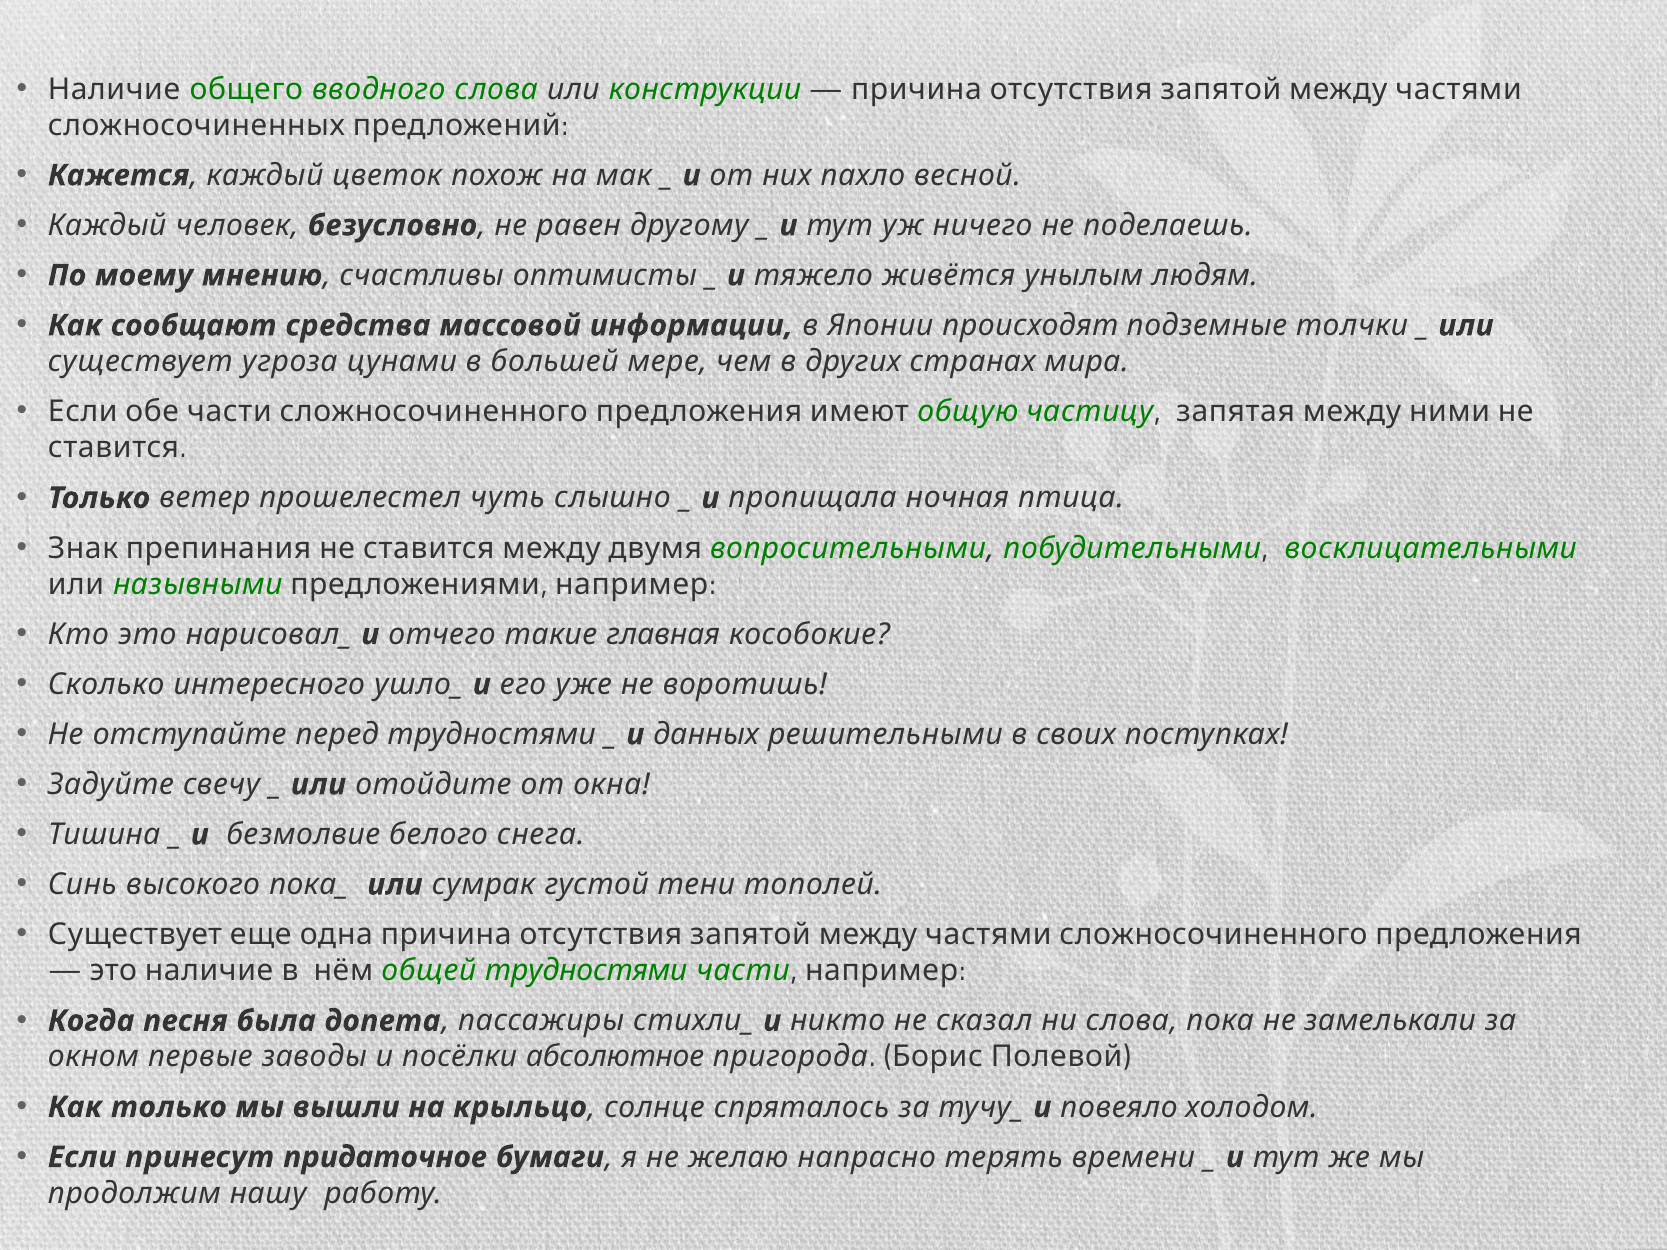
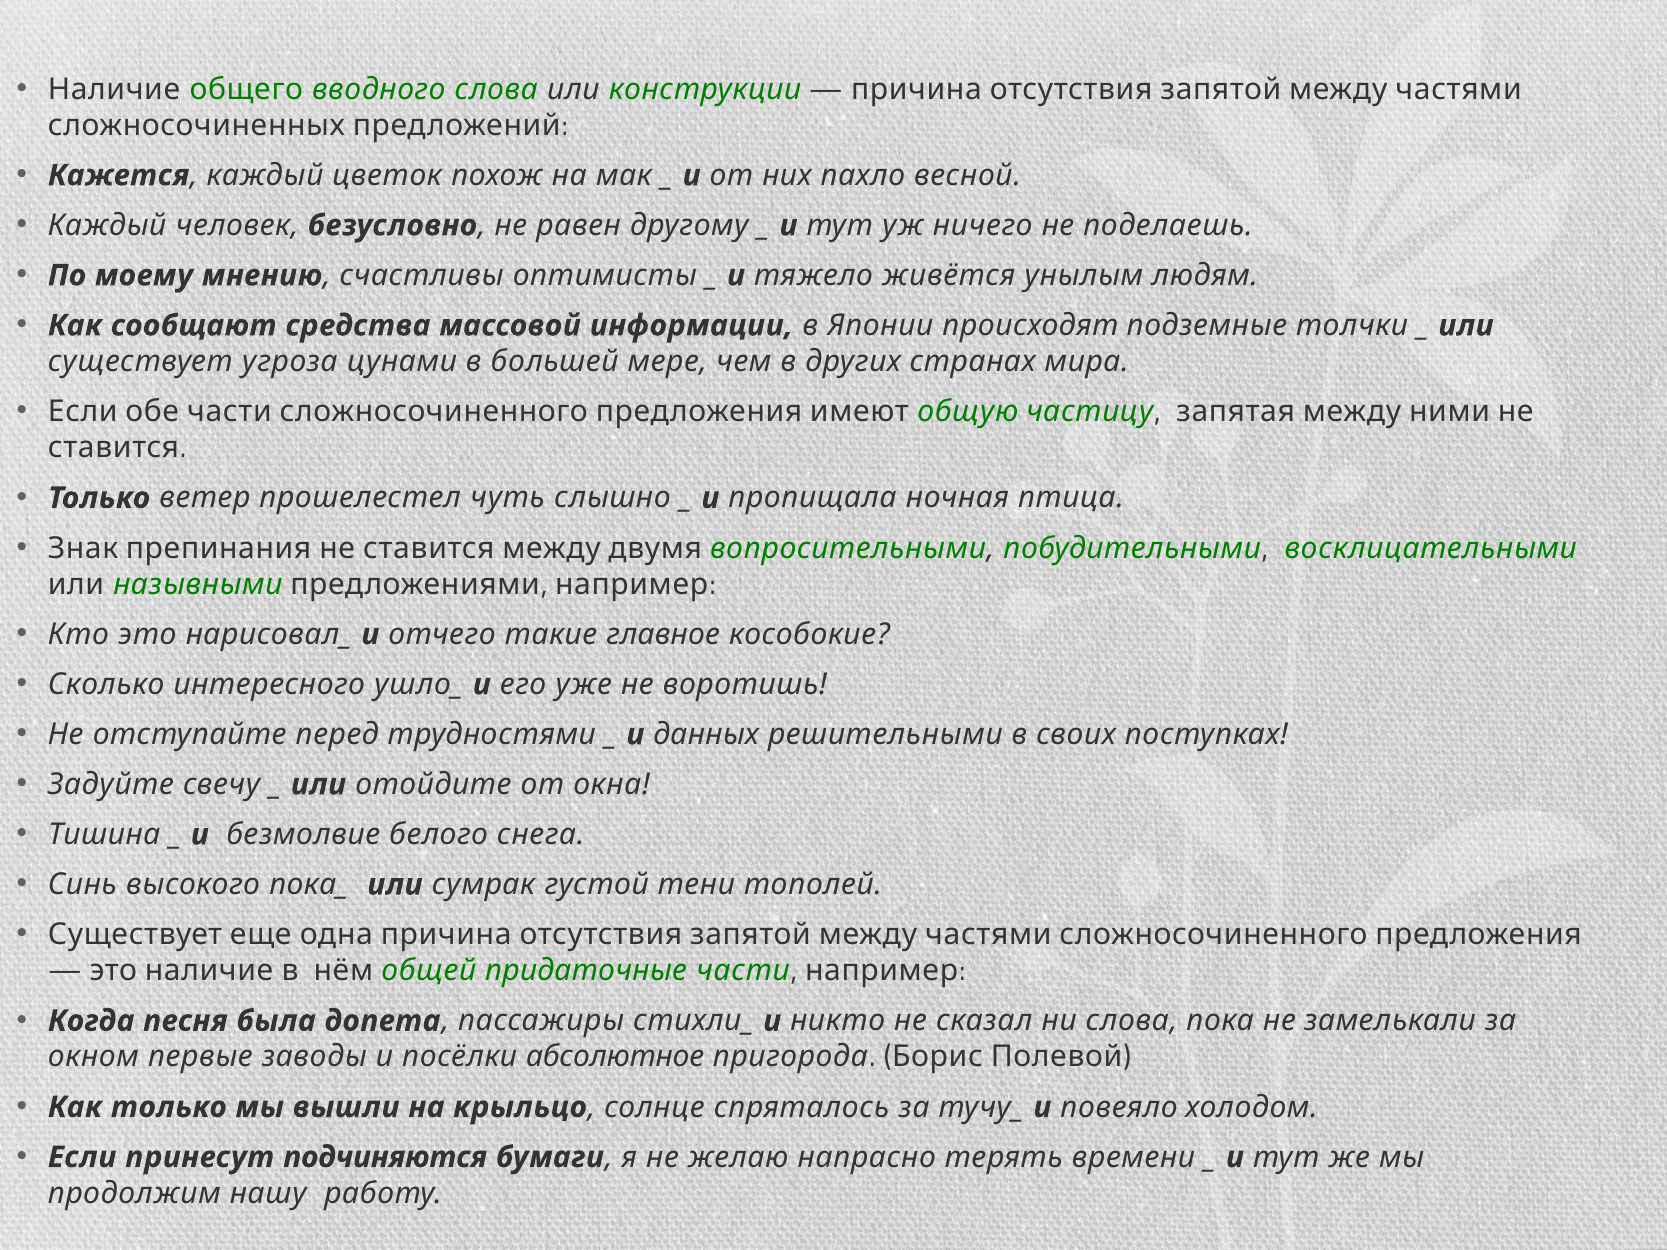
главная: главная -> главное
общей трудностями: трудностями -> придаточные
придаточное: придаточное -> подчиняются
